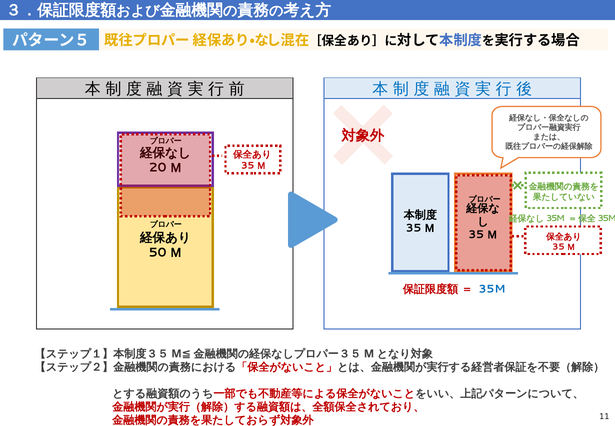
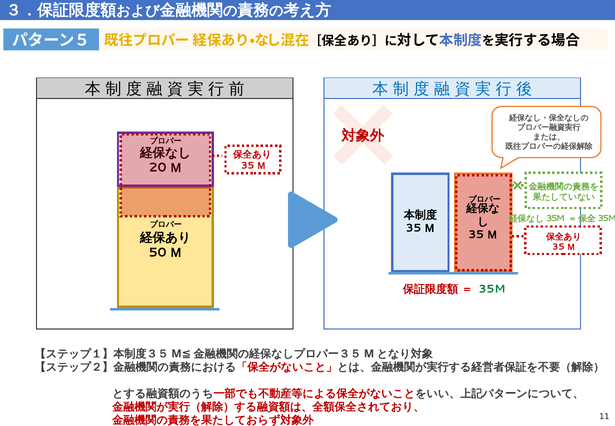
35M colour: blue -> green
